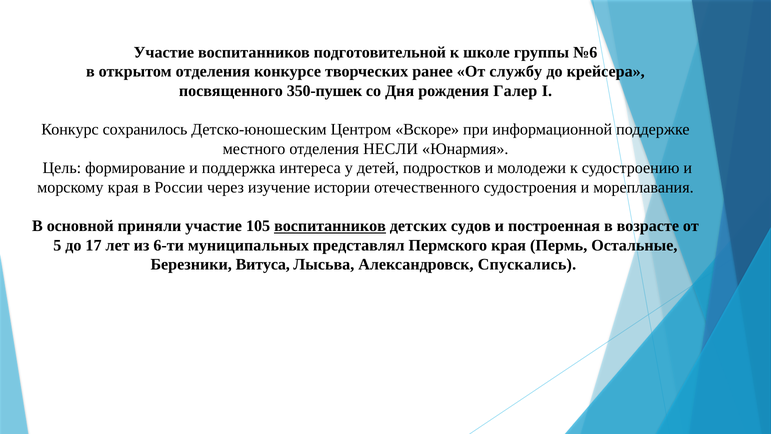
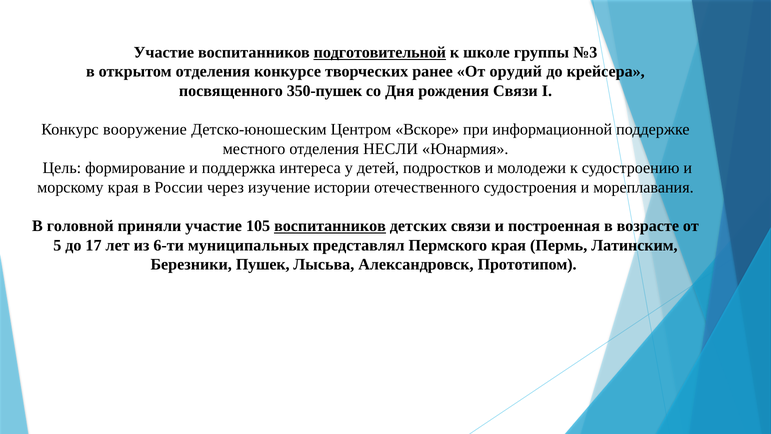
подготовительной underline: none -> present
№6: №6 -> №3
службу: службу -> орудий
рождения Галер: Галер -> Связи
сохранилось: сохранилось -> вооружение
основной: основной -> головной
детских судов: судов -> связи
Остальные: Остальные -> Латинским
Витуса: Витуса -> Пушек
Спускались: Спускались -> Прототипом
